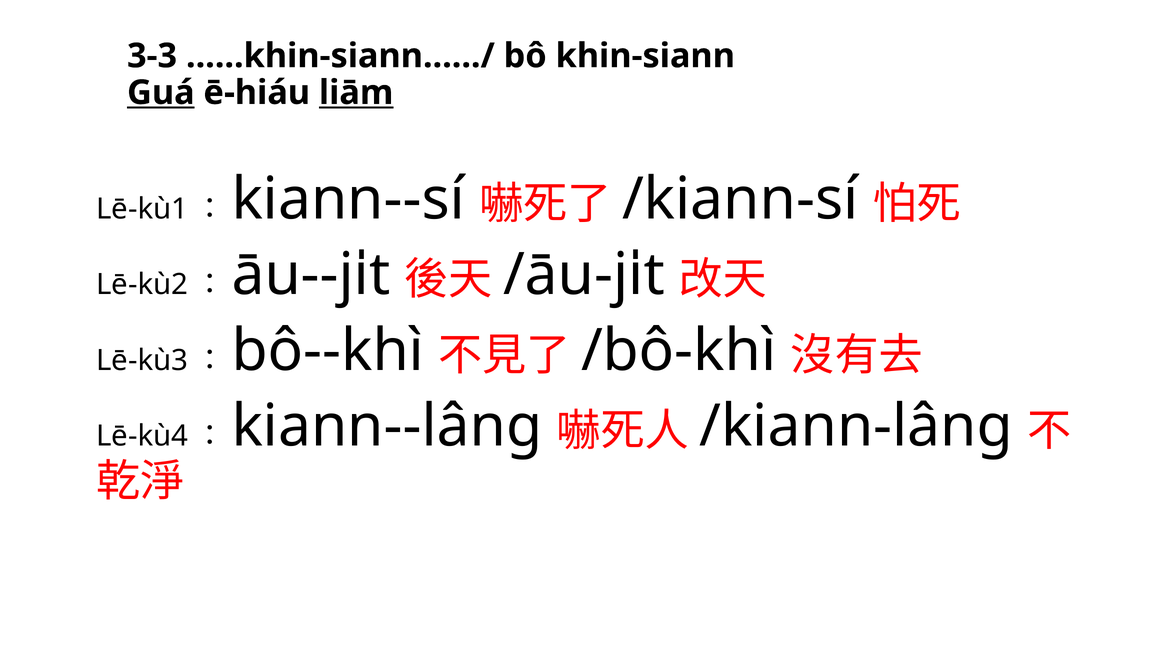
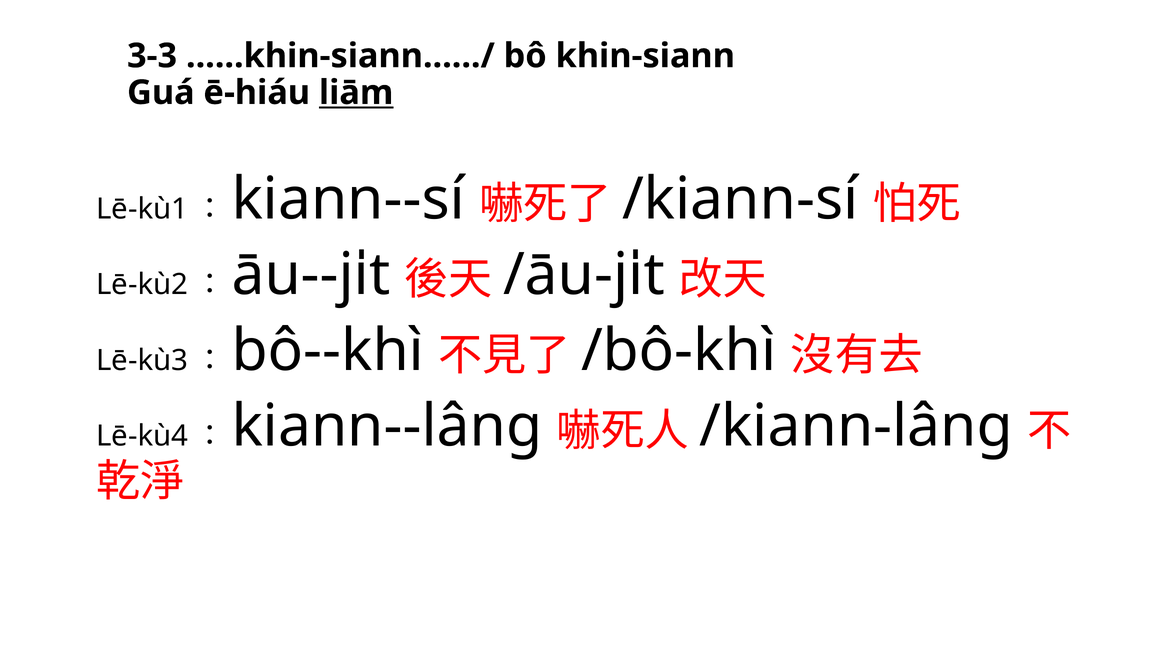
Guá underline: present -> none
